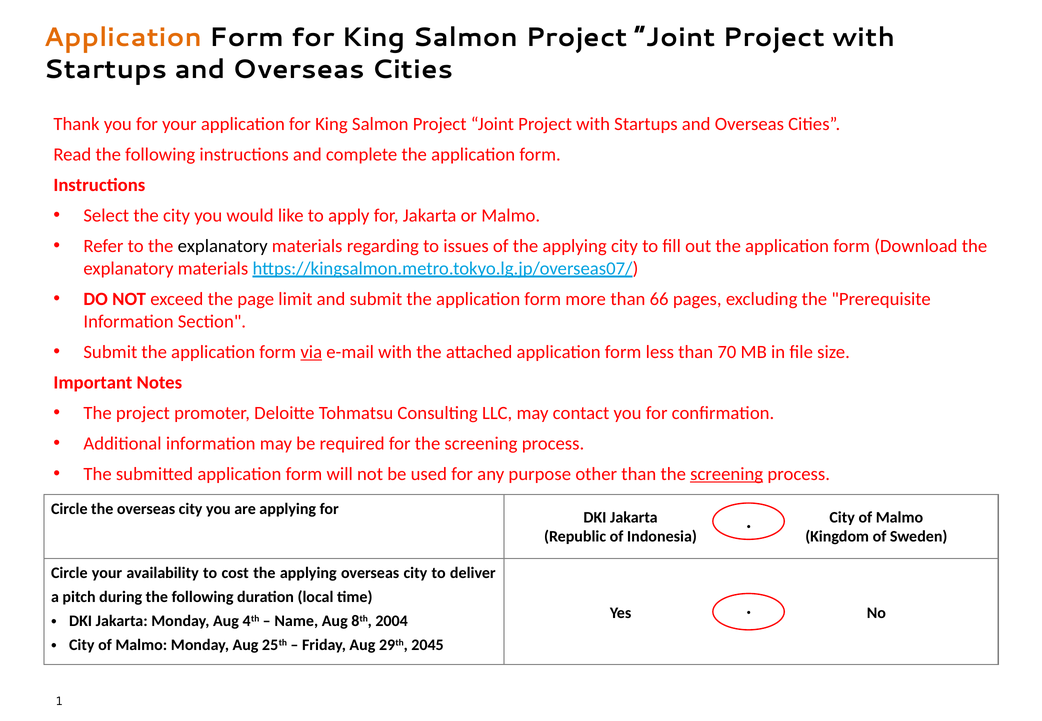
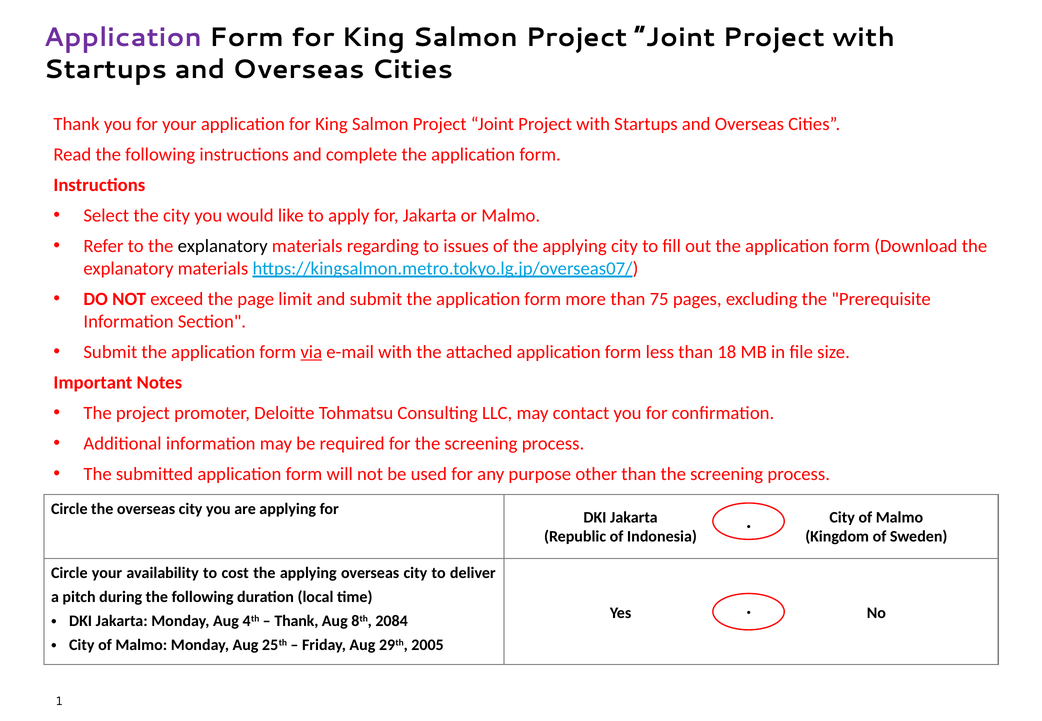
Application at (123, 37) colour: orange -> purple
66: 66 -> 75
70: 70 -> 18
screening at (727, 474) underline: present -> none
Name at (296, 621): Name -> Thank
2004: 2004 -> 2084
2045: 2045 -> 2005
